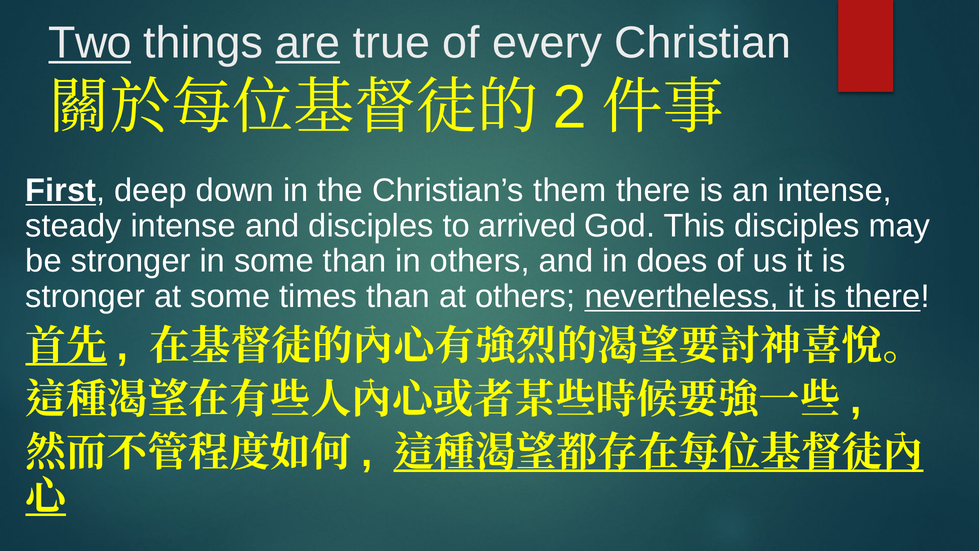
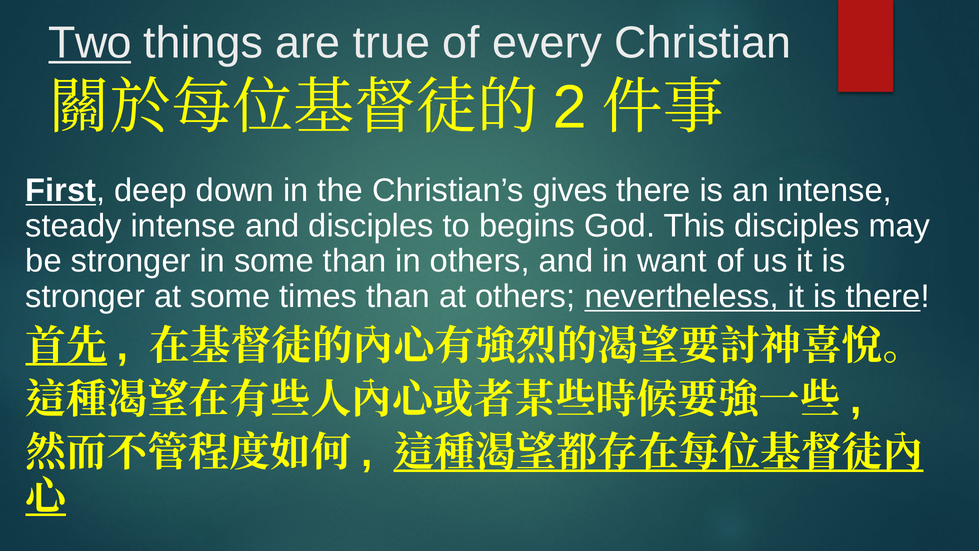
are underline: present -> none
them: them -> gives
arrived: arrived -> begins
does: does -> want
